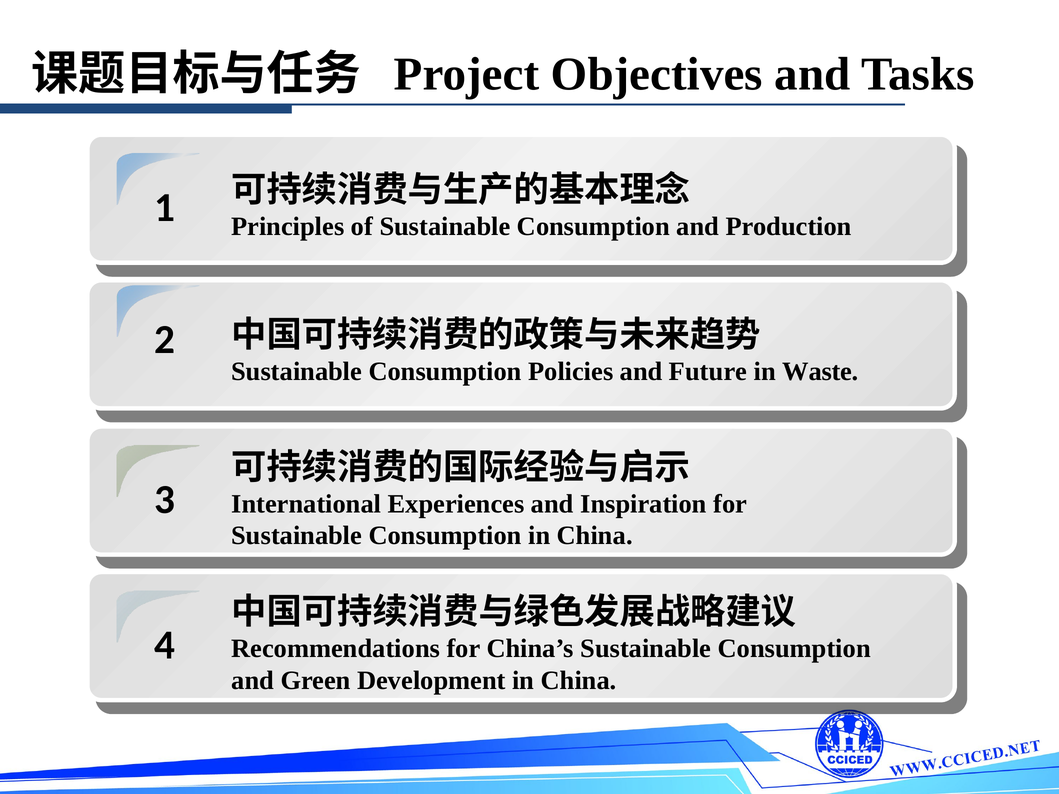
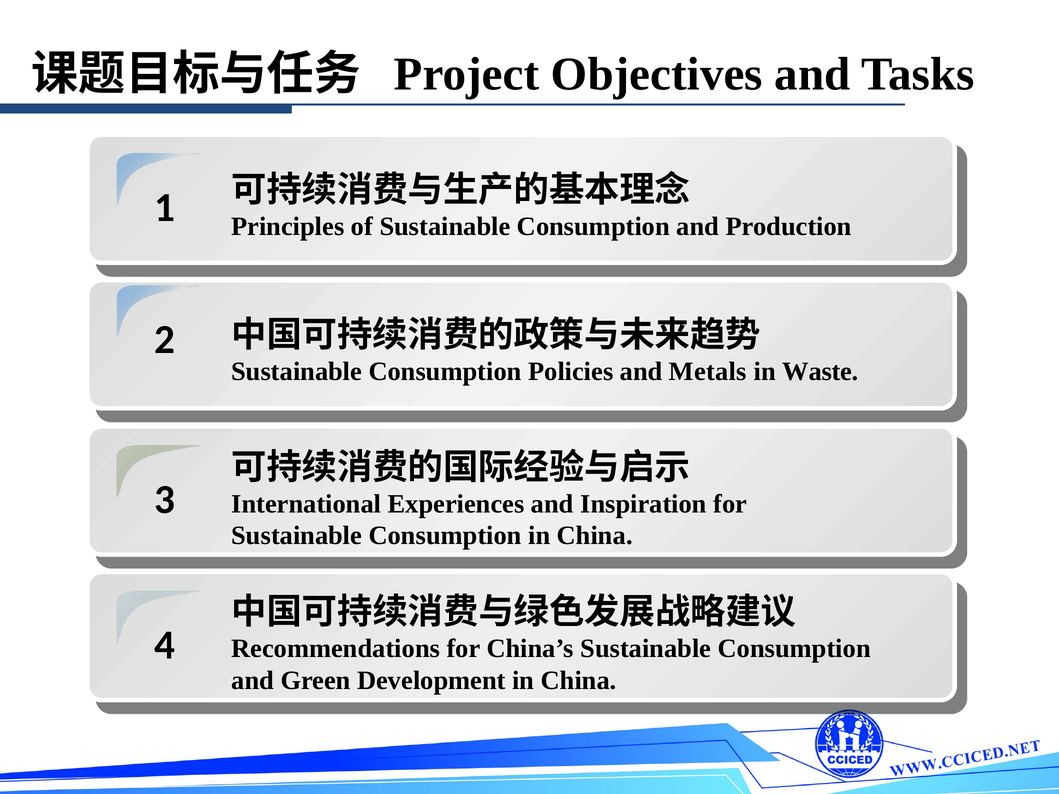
Future: Future -> Metals
